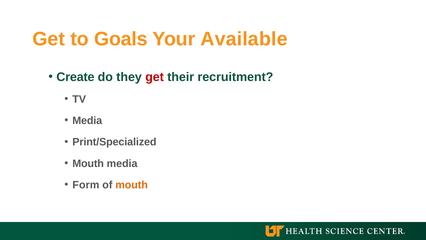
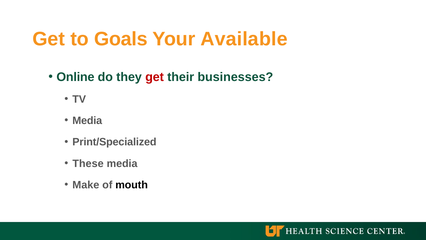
Create: Create -> Online
recruitment: recruitment -> businesses
Mouth at (88, 163): Mouth -> These
Form: Form -> Make
mouth at (132, 185) colour: orange -> black
